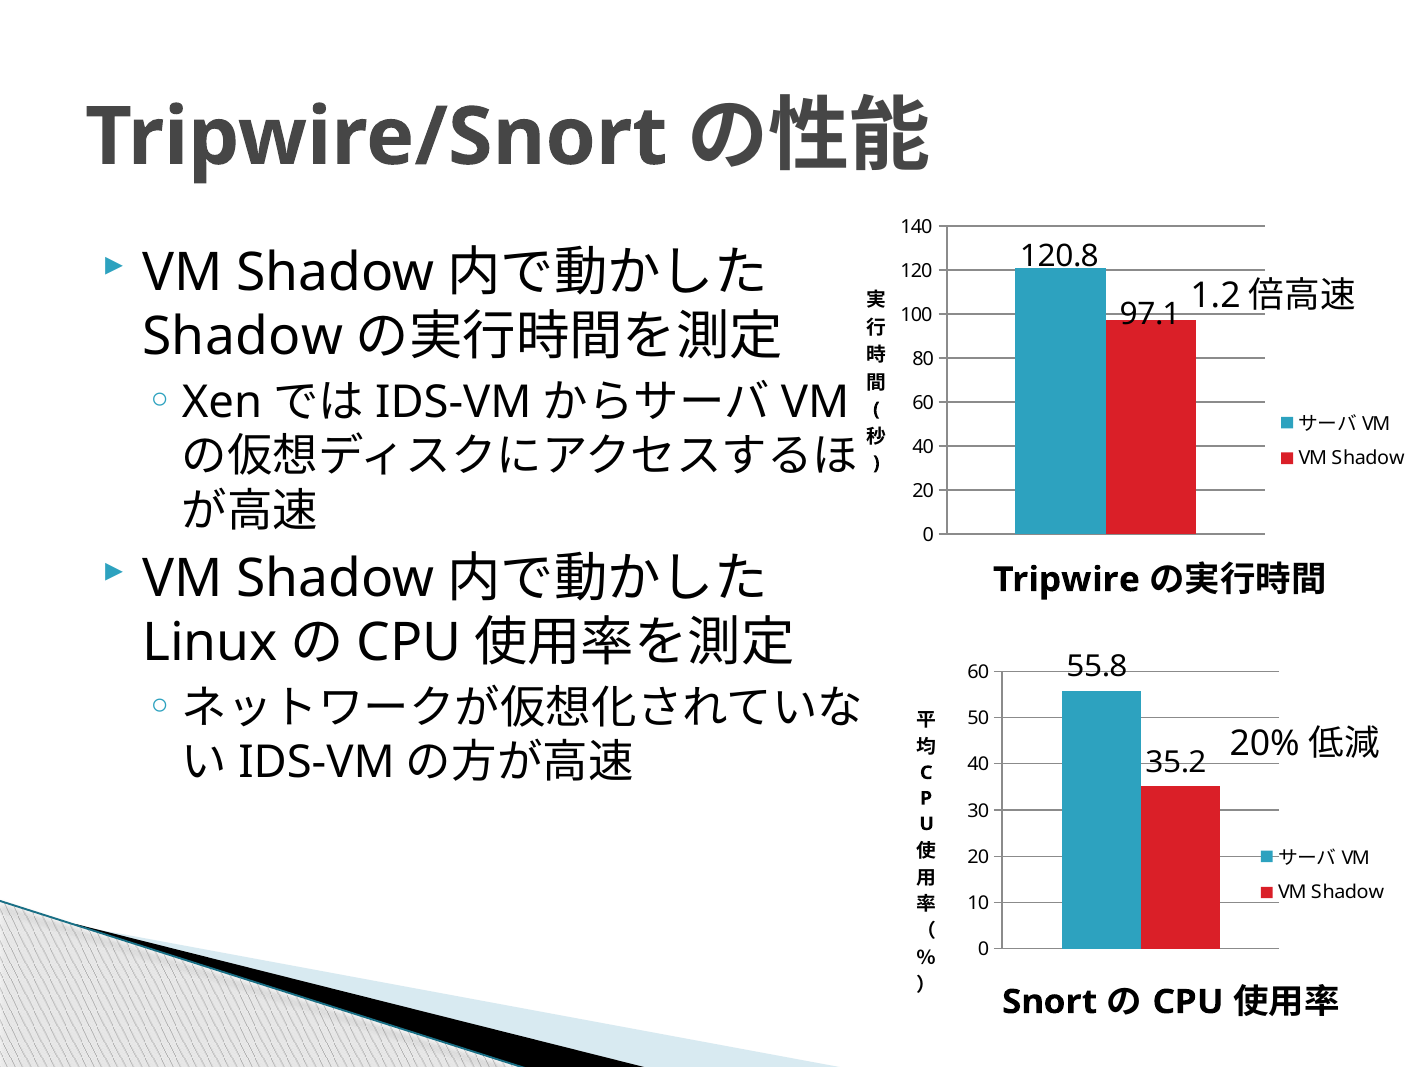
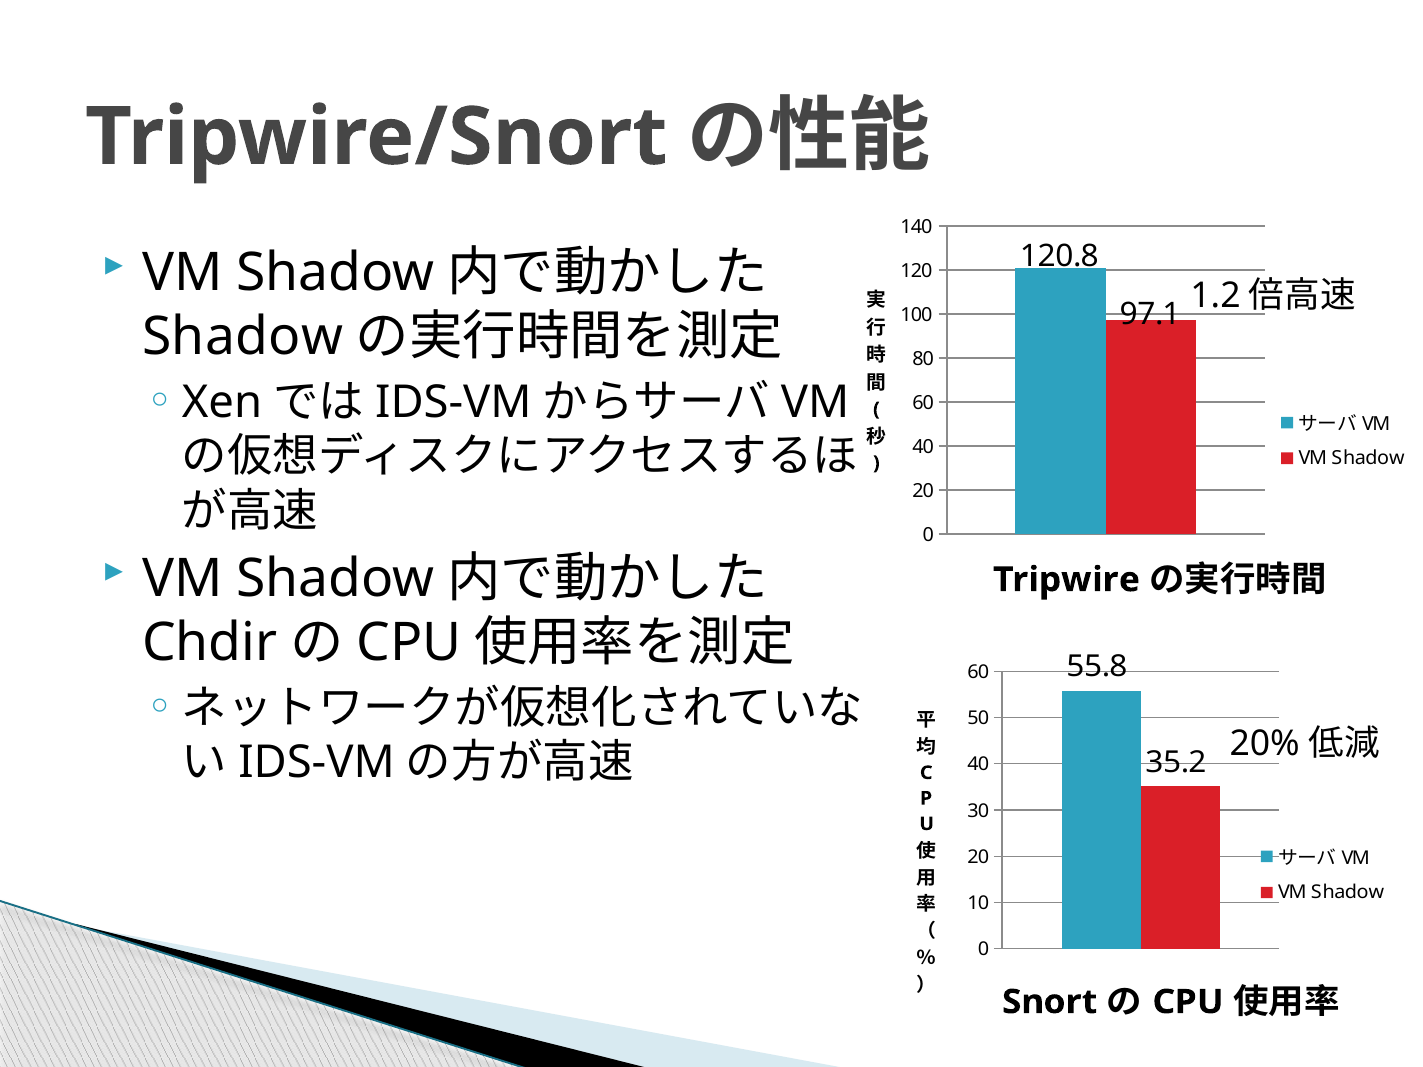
Linux: Linux -> Chdir
